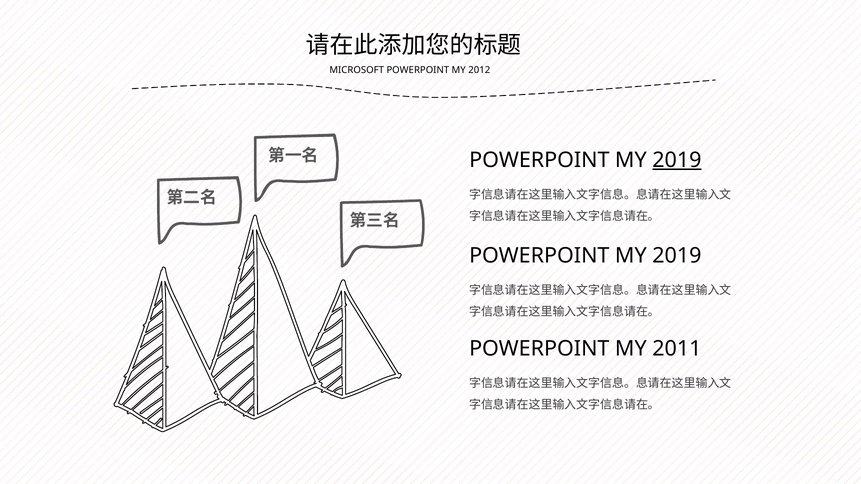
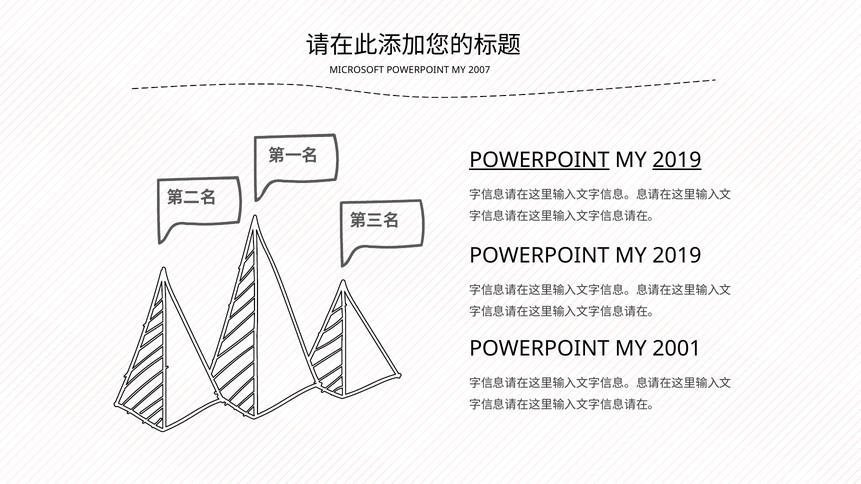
2012: 2012 -> 2007
POWERPOINT at (539, 160) underline: none -> present
2011: 2011 -> 2001
